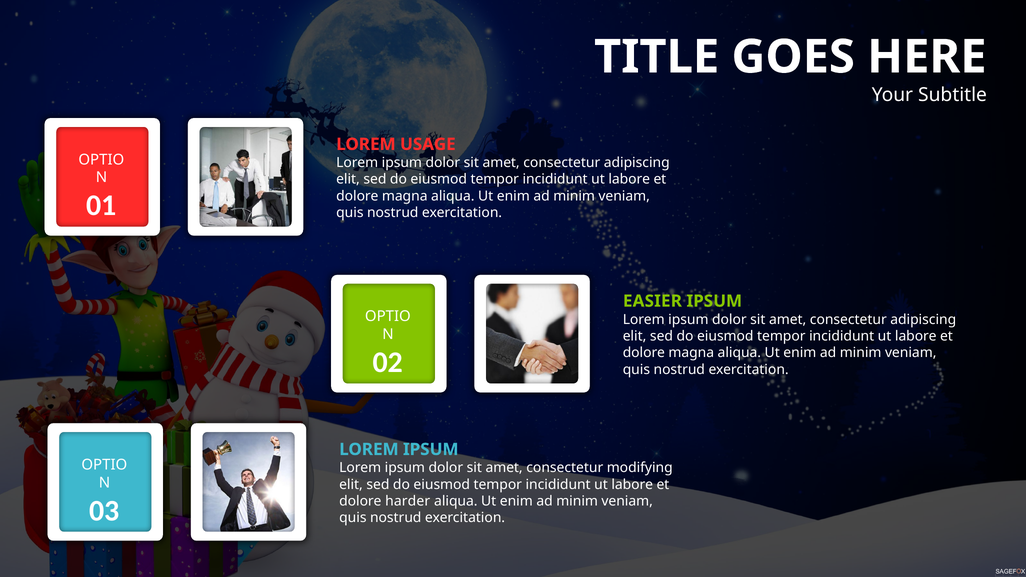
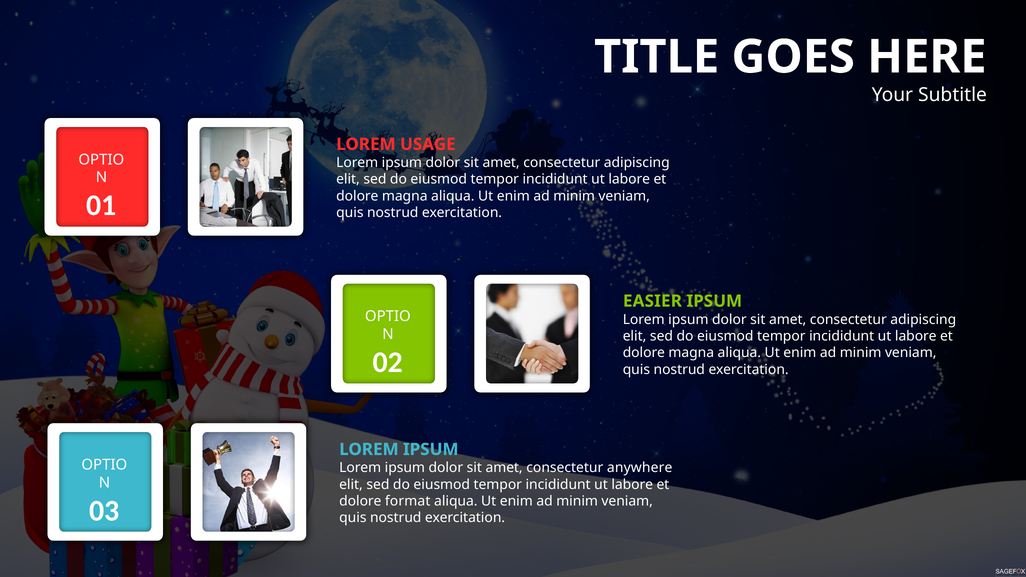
modifying: modifying -> anywhere
harder: harder -> format
